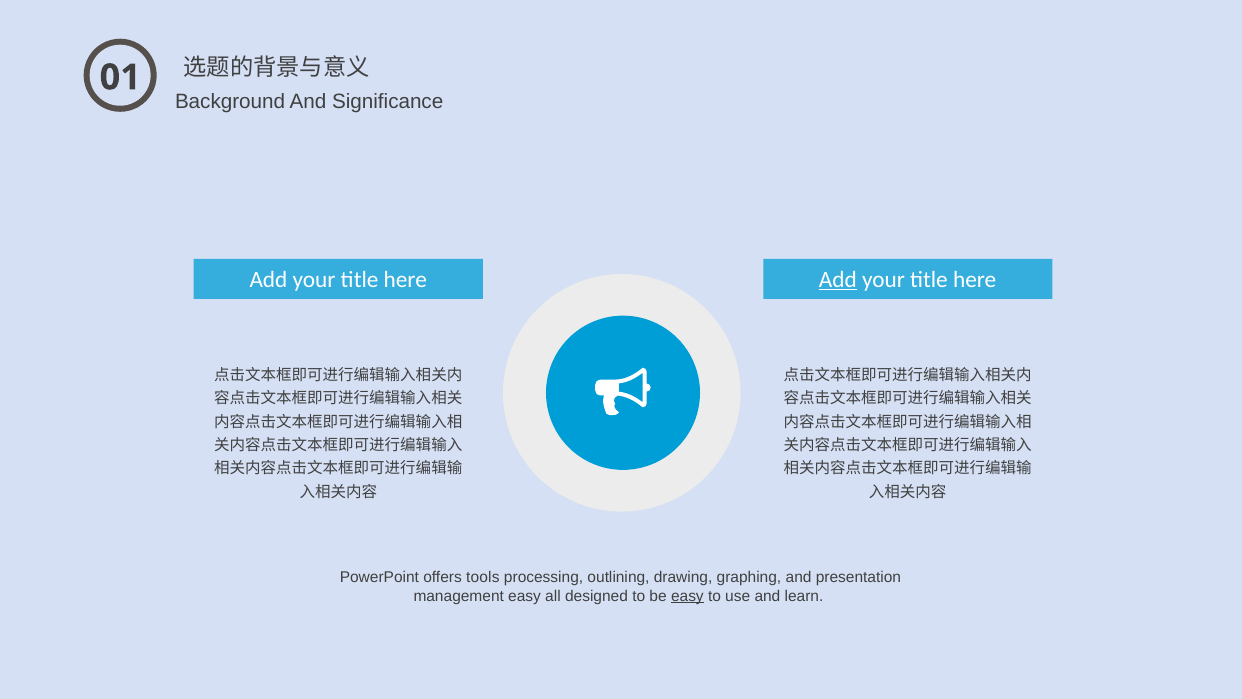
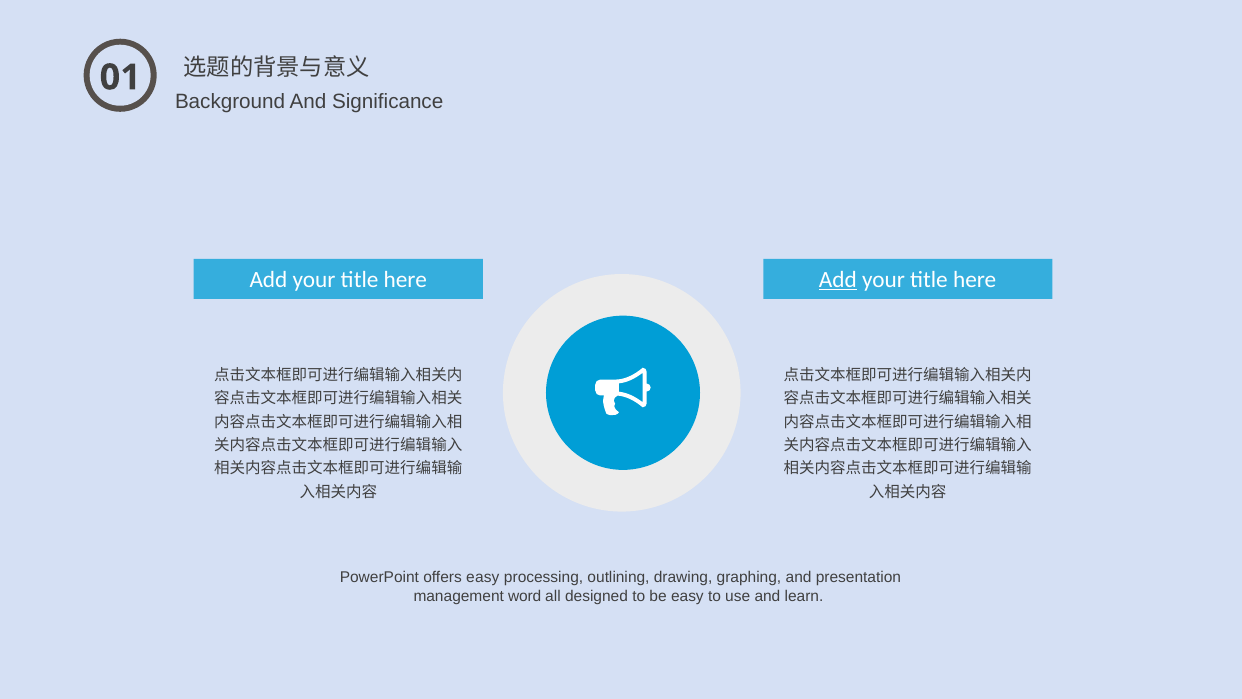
offers tools: tools -> easy
management easy: easy -> word
easy at (687, 596) underline: present -> none
